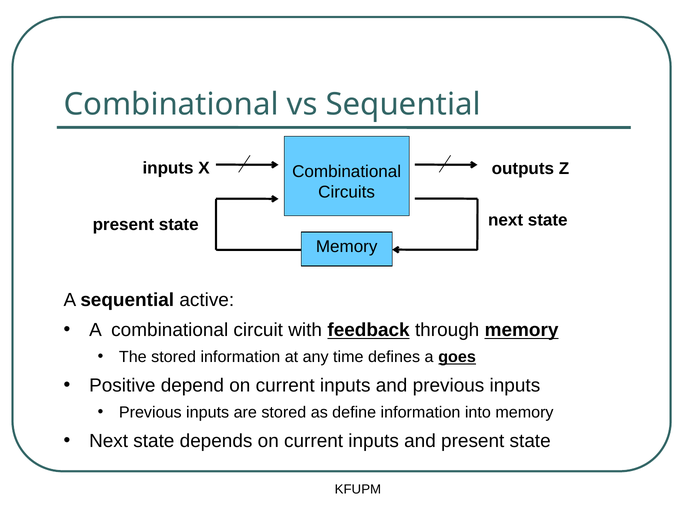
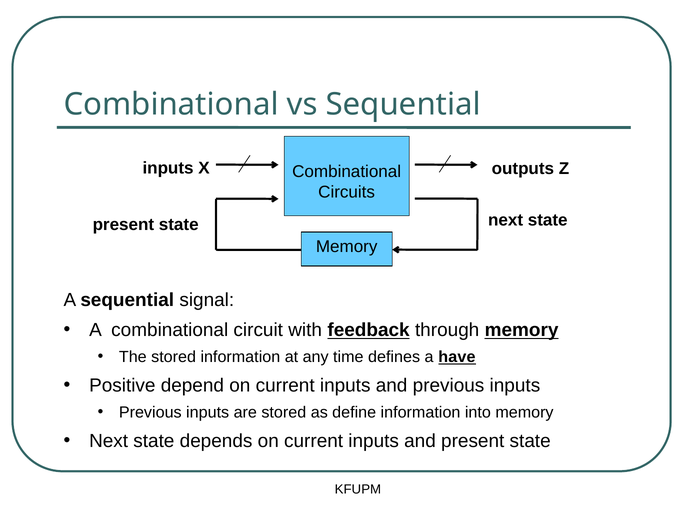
active: active -> signal
goes: goes -> have
